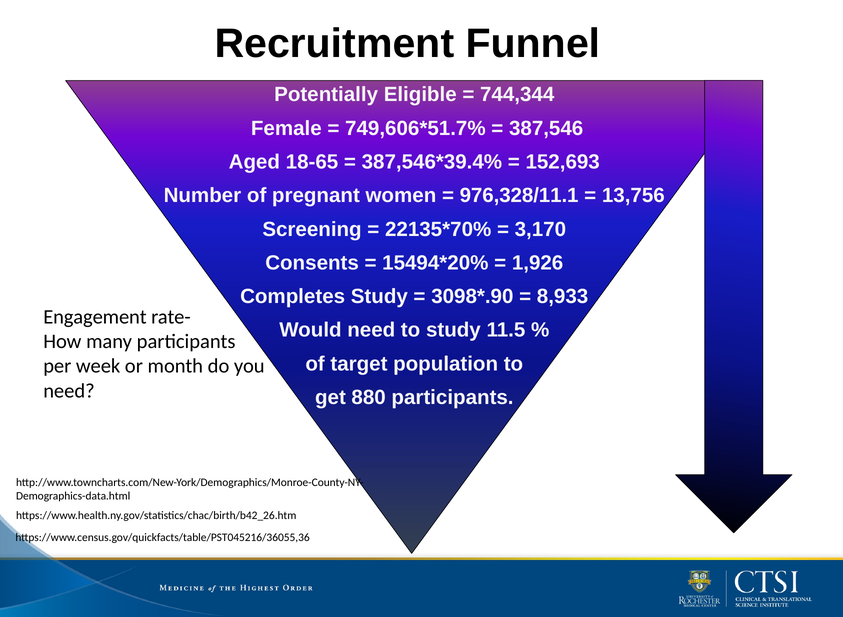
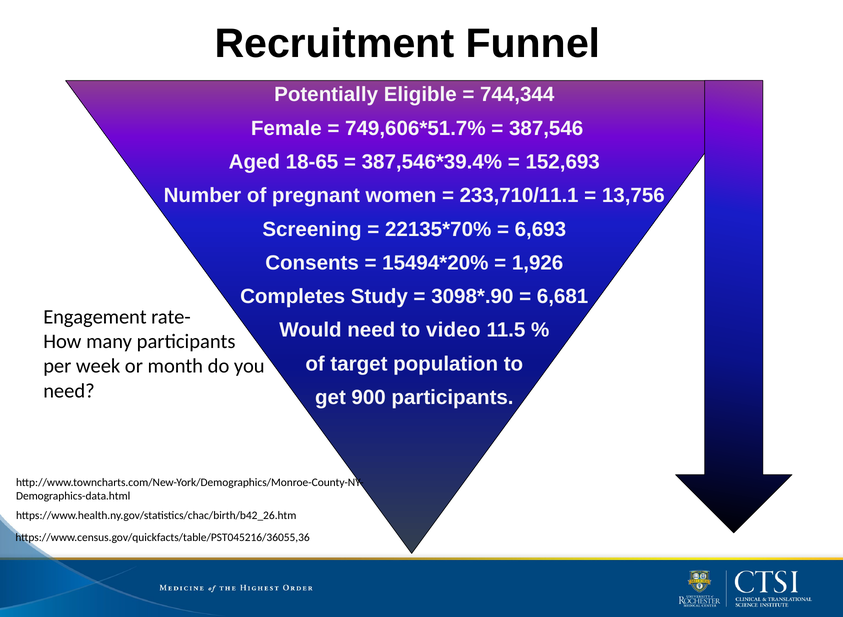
976,328/11.1: 976,328/11.1 -> 233,710/11.1
3,170: 3,170 -> 6,693
8,933: 8,933 -> 6,681
to study: study -> video
880: 880 -> 900
